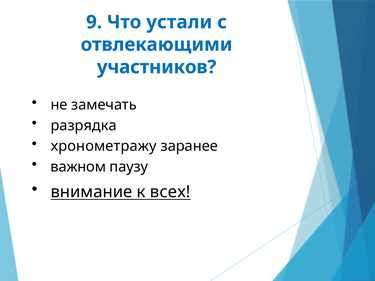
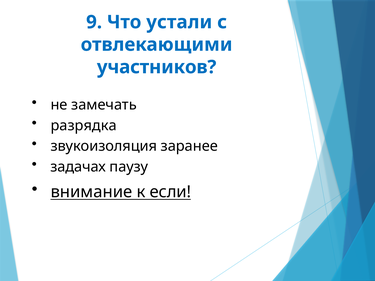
хронометражу: хронометражу -> звукоизоляция
важном: важном -> задачах
всех: всех -> если
